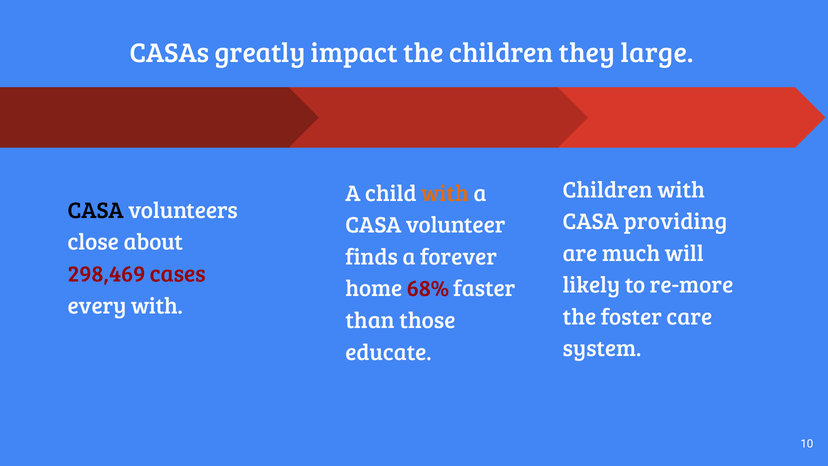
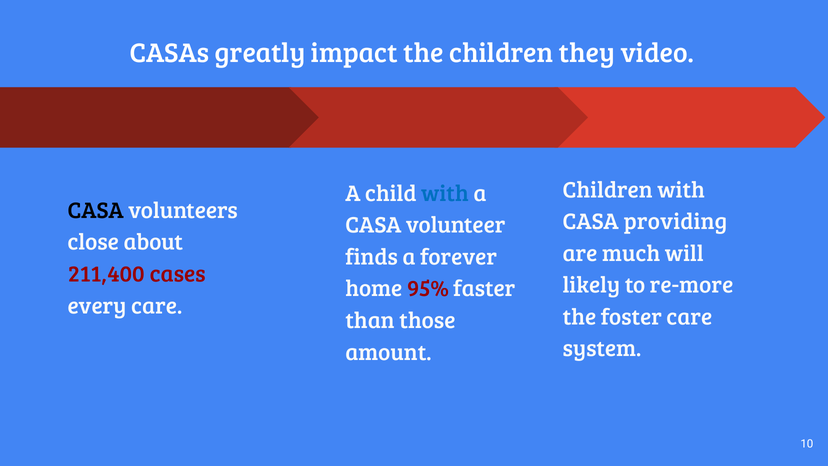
large: large -> video
with at (445, 193) colour: orange -> blue
298,469: 298,469 -> 211,400
68%: 68% -> 95%
every with: with -> care
educate: educate -> amount
